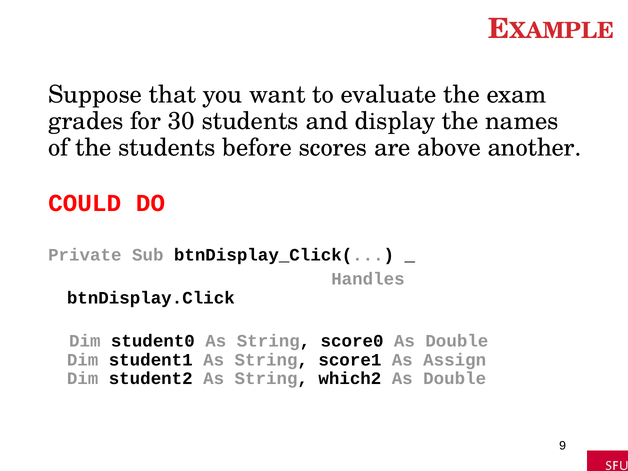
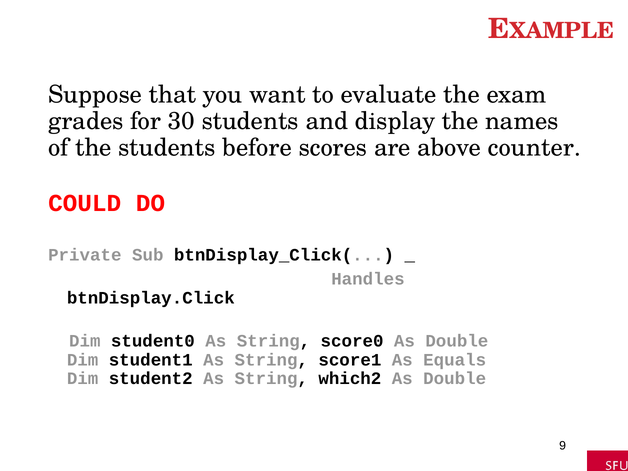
another: another -> counter
Assign: Assign -> Equals
